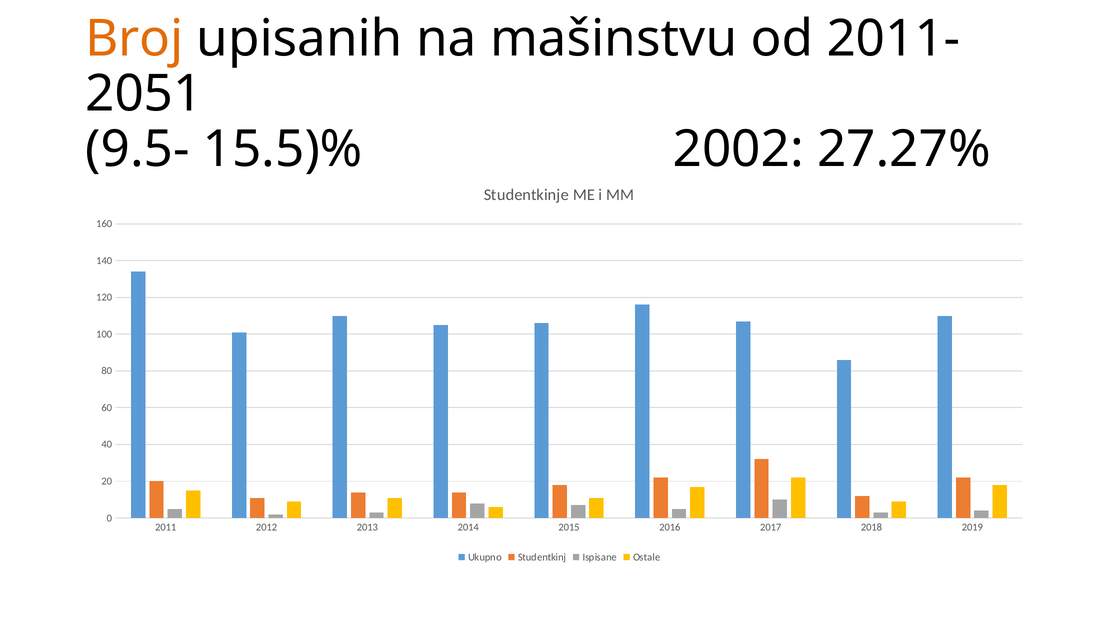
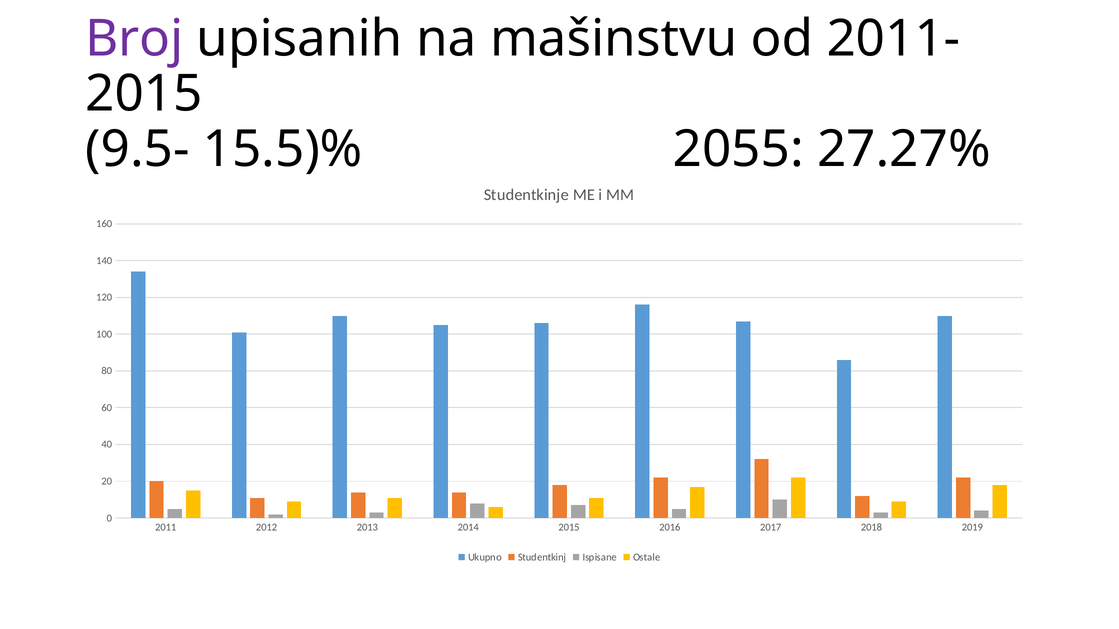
Broj colour: orange -> purple
2051 at (144, 94): 2051 -> 2015
2002: 2002 -> 2055
